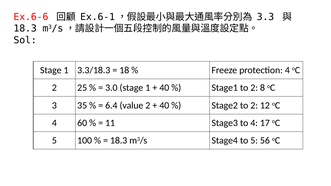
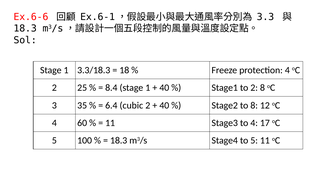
3.0: 3.0 -> 8.4
value: value -> cubic
Stage2 to 2: 2 -> 8
5 56: 56 -> 11
